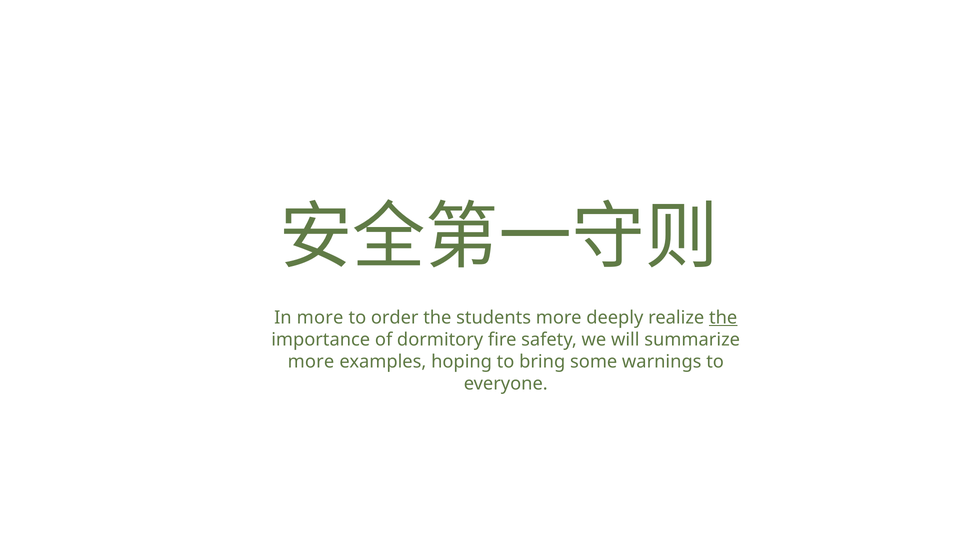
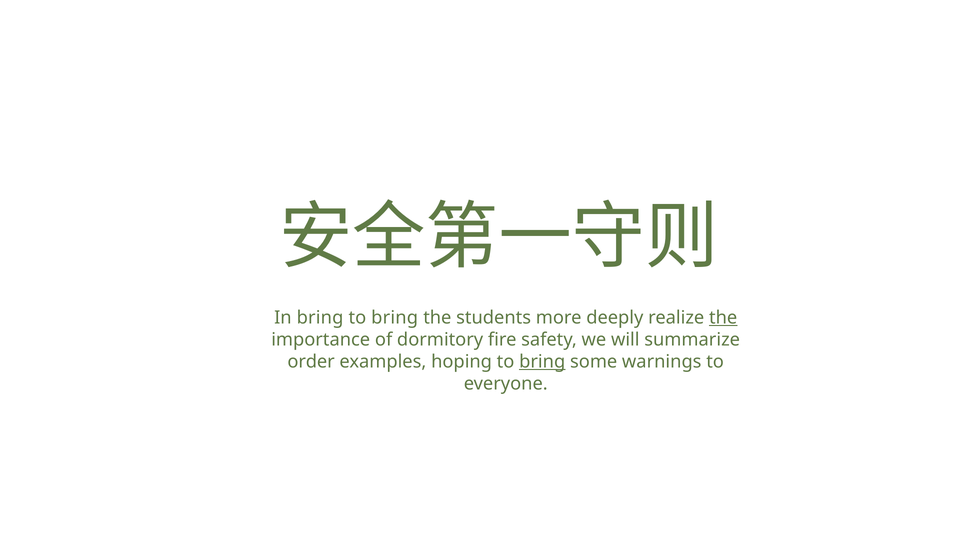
In more: more -> bring
order at (395, 318): order -> bring
more at (311, 362): more -> order
bring at (542, 362) underline: none -> present
